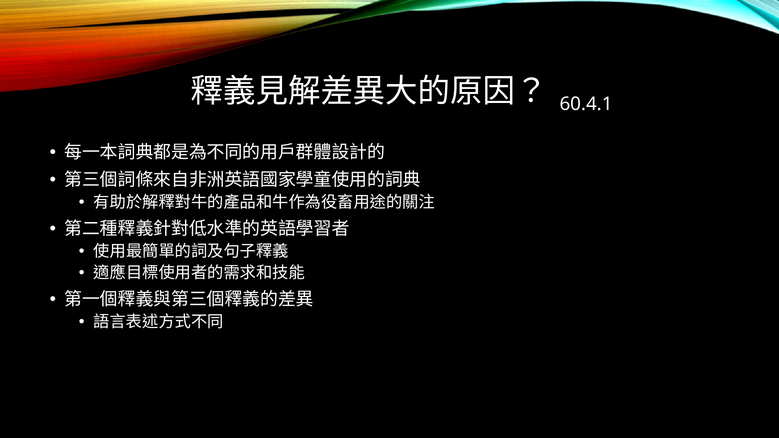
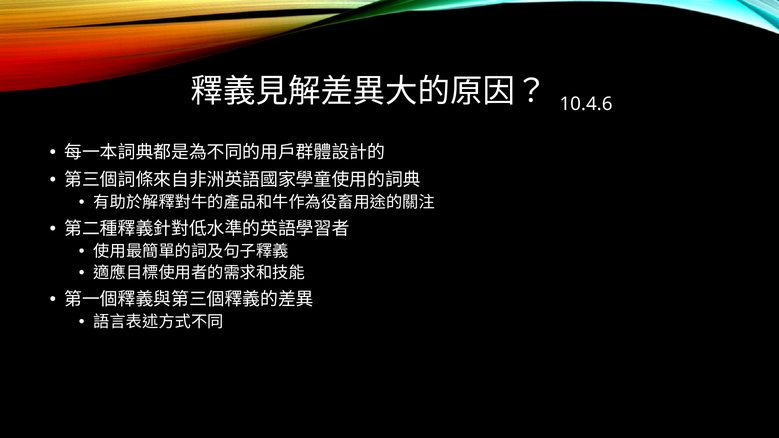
60.4.1: 60.4.1 -> 10.4.6
